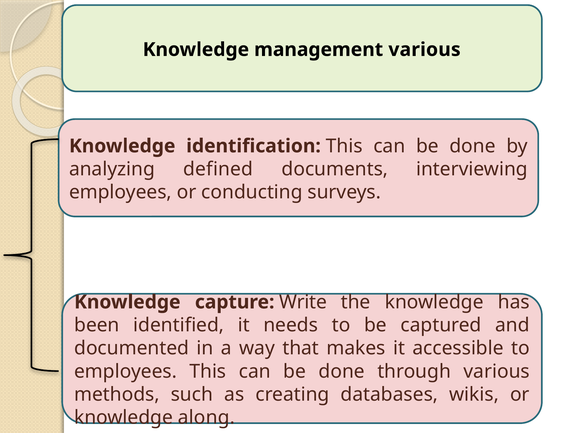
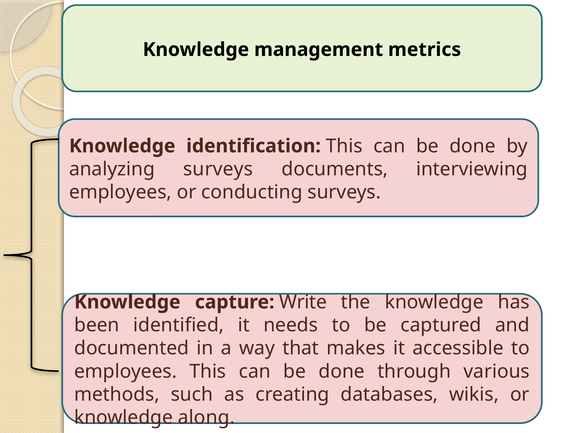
management various: various -> metrics
analyzing defined: defined -> surveys
